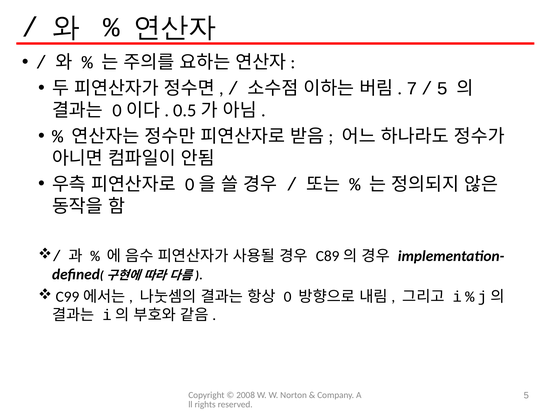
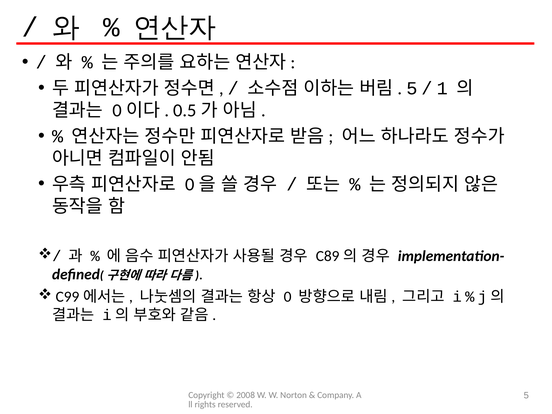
7 at (412, 88): 7 -> 5
5 at (442, 88): 5 -> 1
